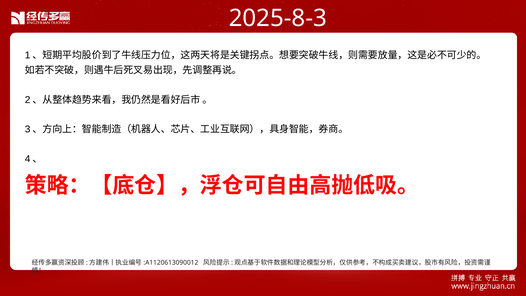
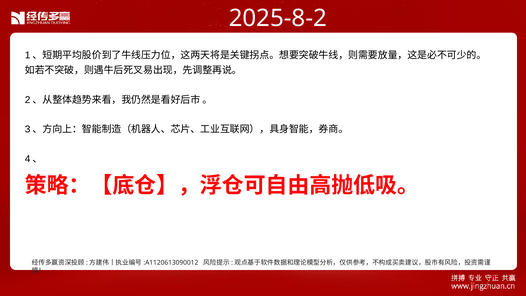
2025-8-3: 2025-8-3 -> 2025-8-2
